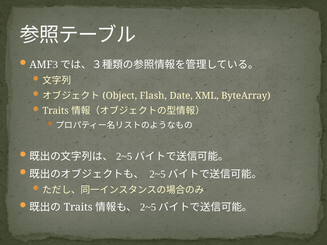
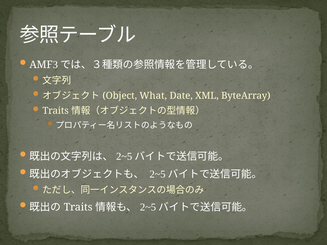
Flash: Flash -> What
